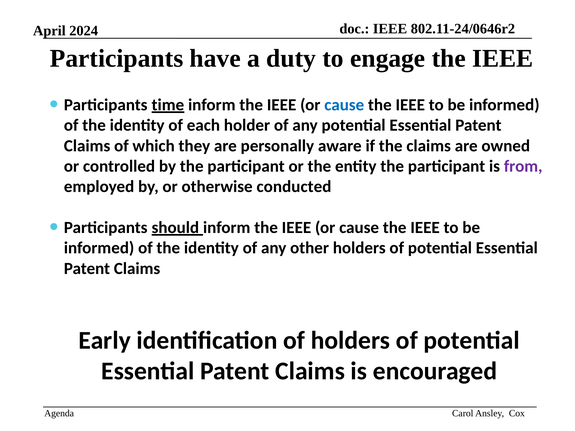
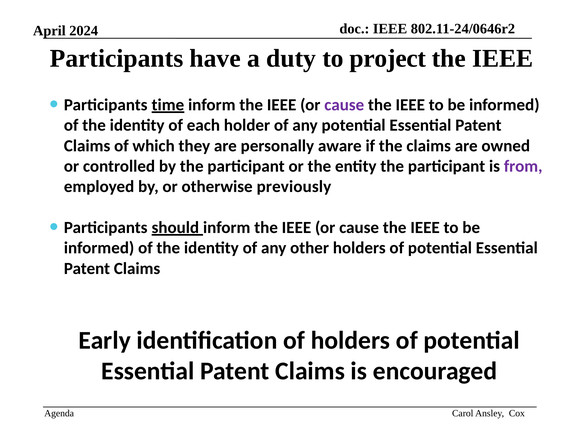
engage: engage -> project
cause at (344, 105) colour: blue -> purple
conducted: conducted -> previously
